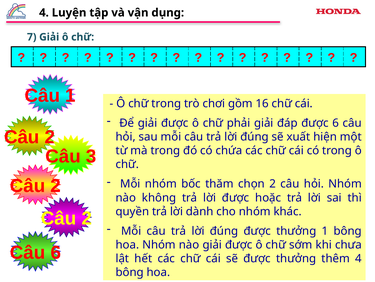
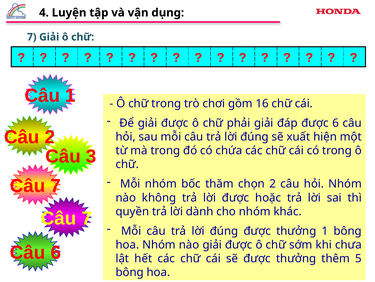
2 at (56, 185): 2 -> 7
2 at (87, 218): 2 -> 7
thêm 4: 4 -> 5
